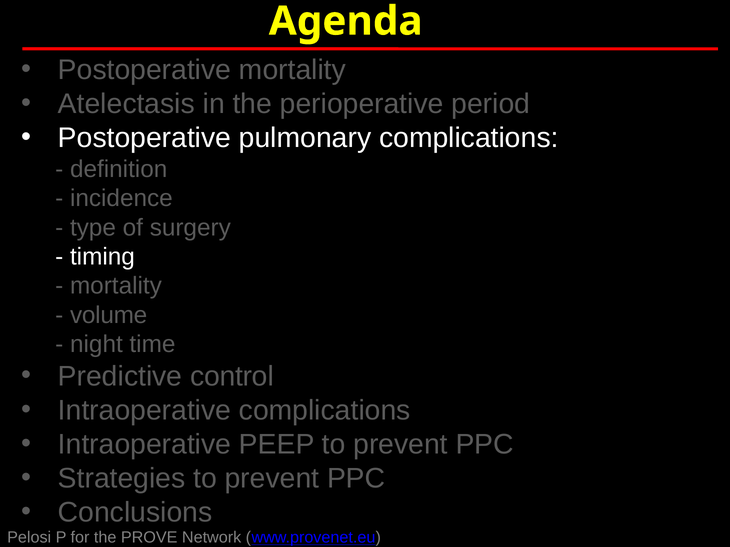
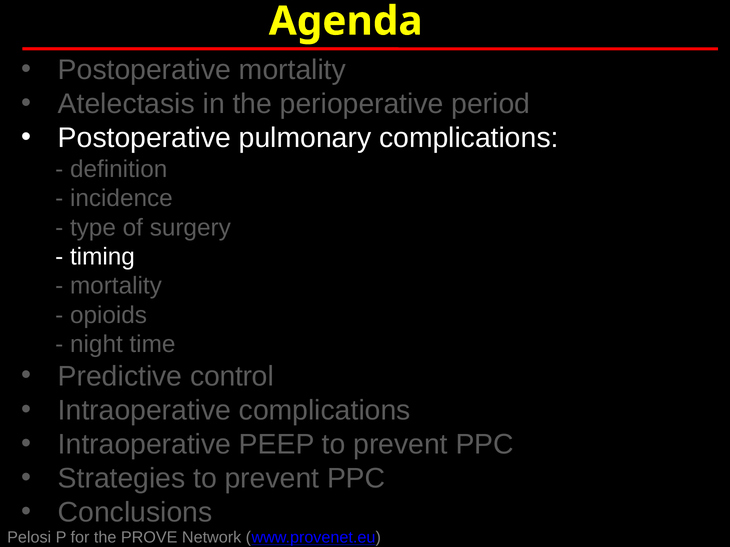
volume: volume -> opioids
